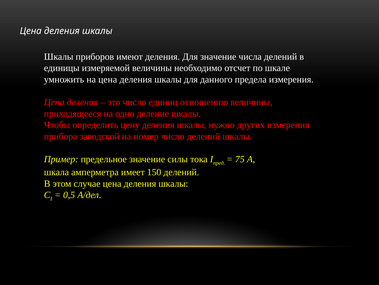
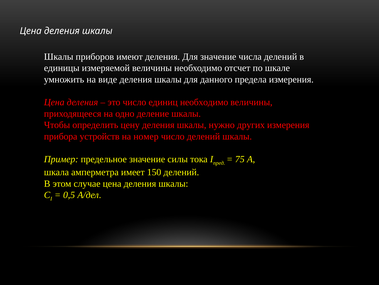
на цена: цена -> виде
единиц отношению: отношению -> необходимо
заводской: заводской -> устройств
